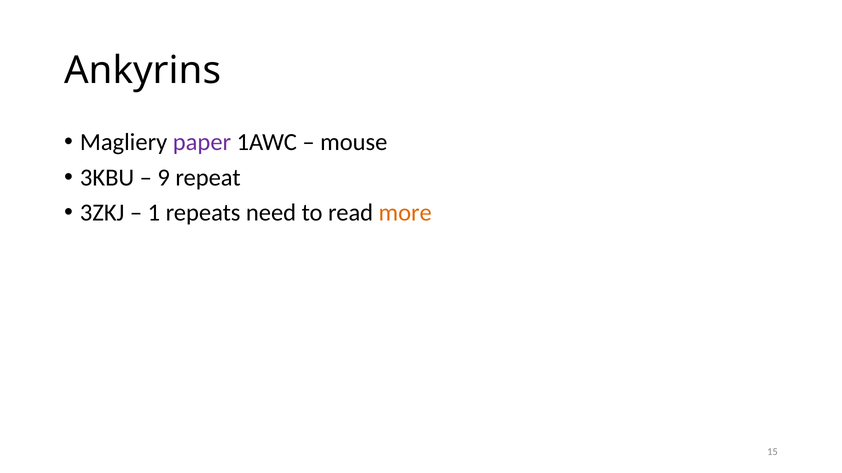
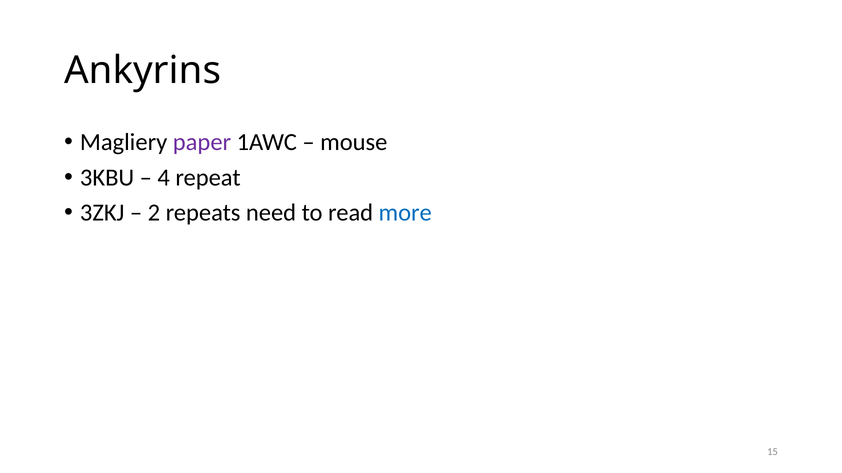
9: 9 -> 4
1: 1 -> 2
more colour: orange -> blue
